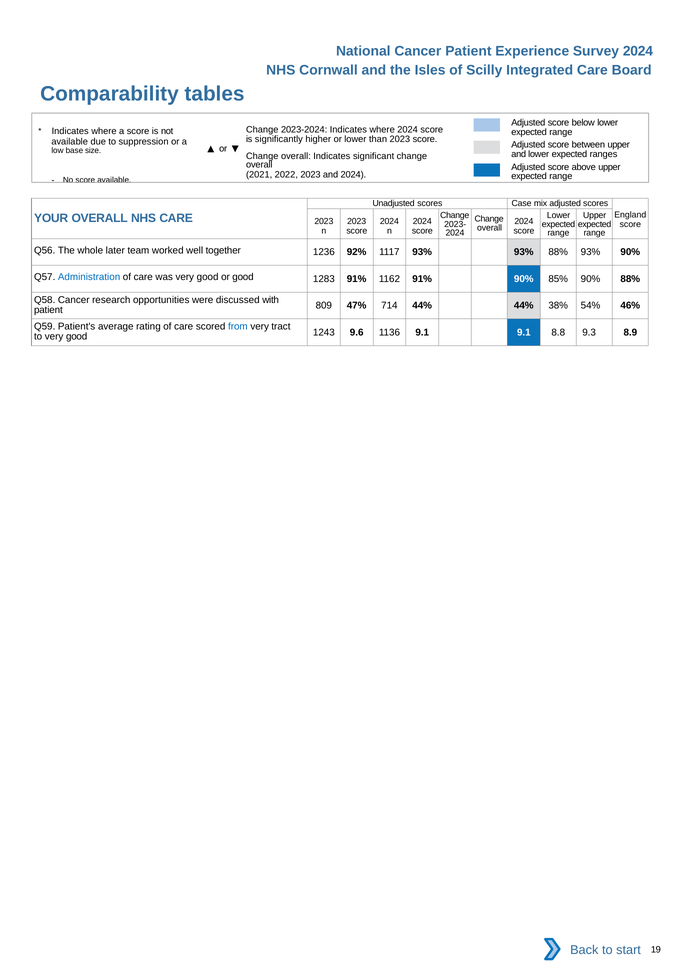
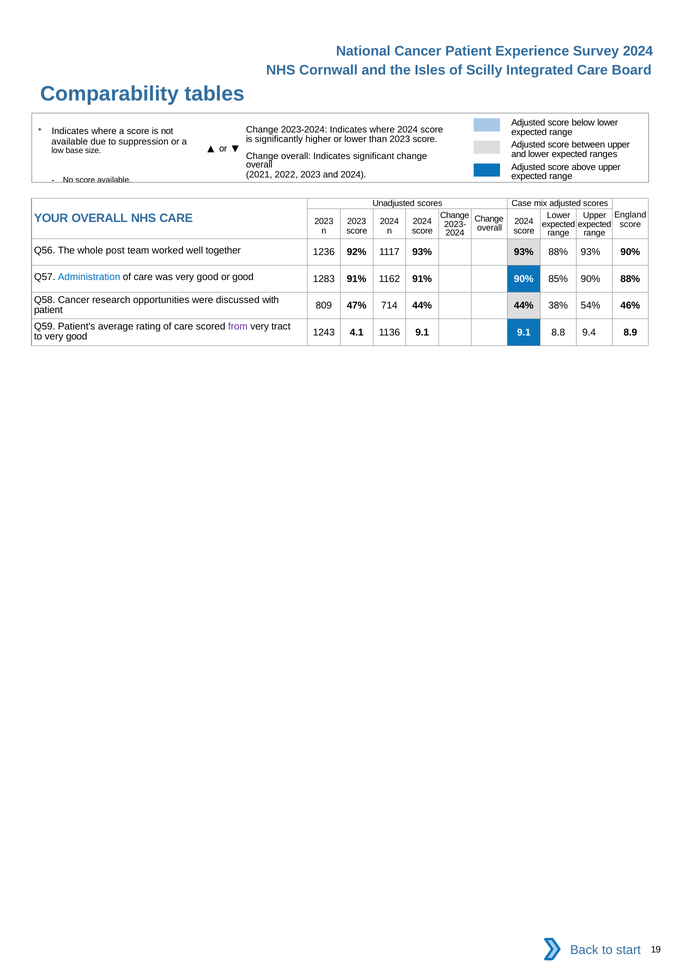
later: later -> post
from colour: blue -> purple
9.6: 9.6 -> 4.1
9.3: 9.3 -> 9.4
